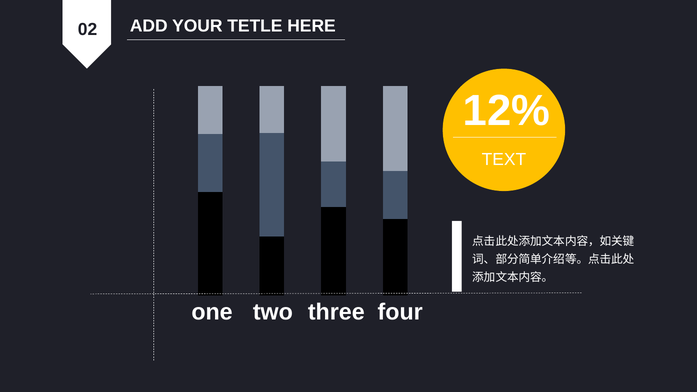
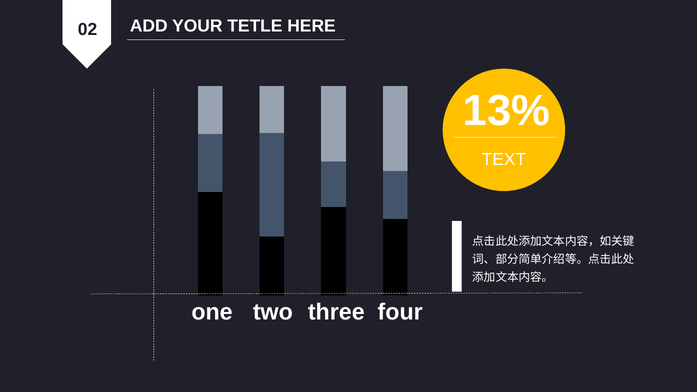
12%: 12% -> 13%
